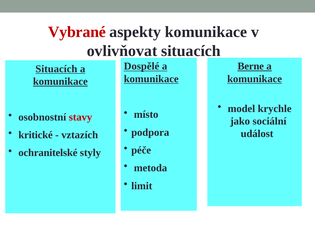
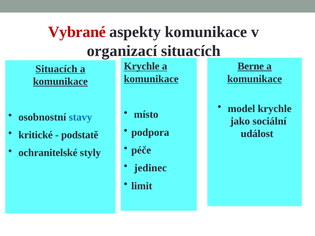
ovlivňovat: ovlivňovat -> organizací
Dospělé at (142, 66): Dospělé -> Krychle
stavy colour: red -> blue
vztazích: vztazích -> podstatě
metoda: metoda -> jedinec
